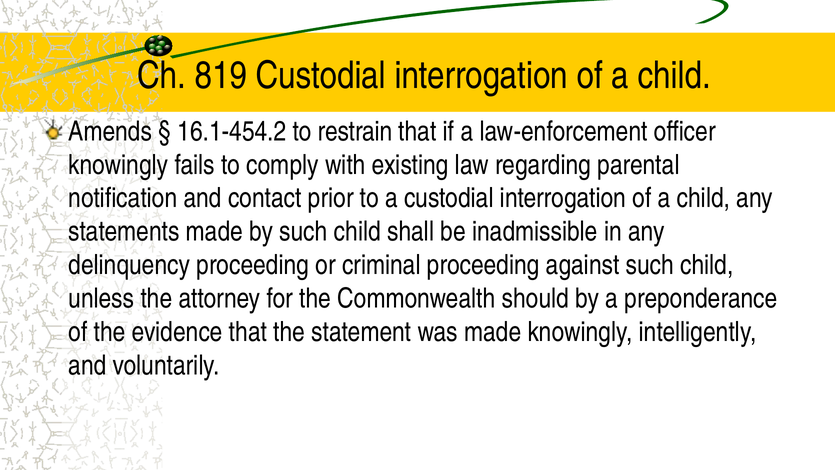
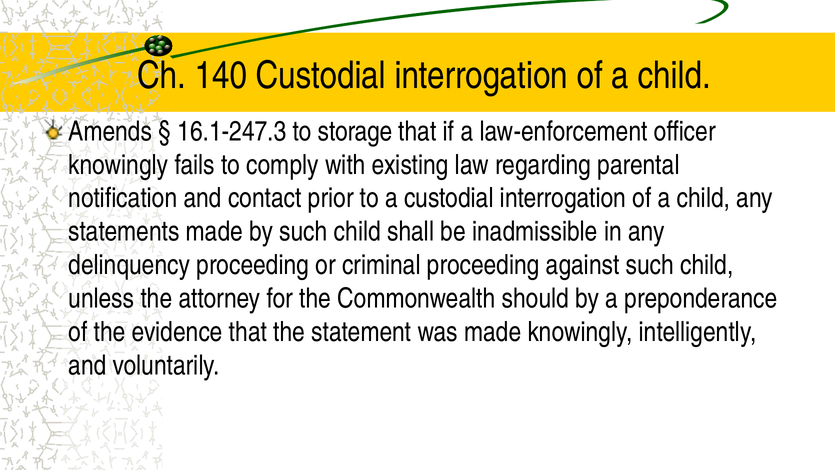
819: 819 -> 140
16.1-454.2: 16.1-454.2 -> 16.1-247.3
restrain: restrain -> storage
